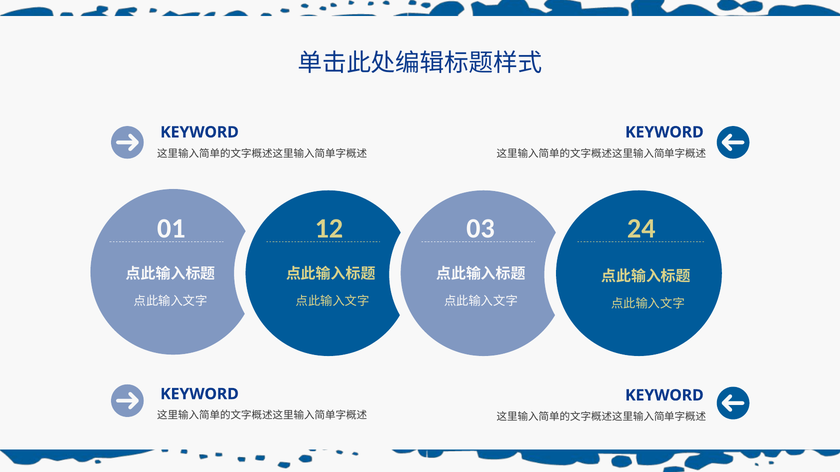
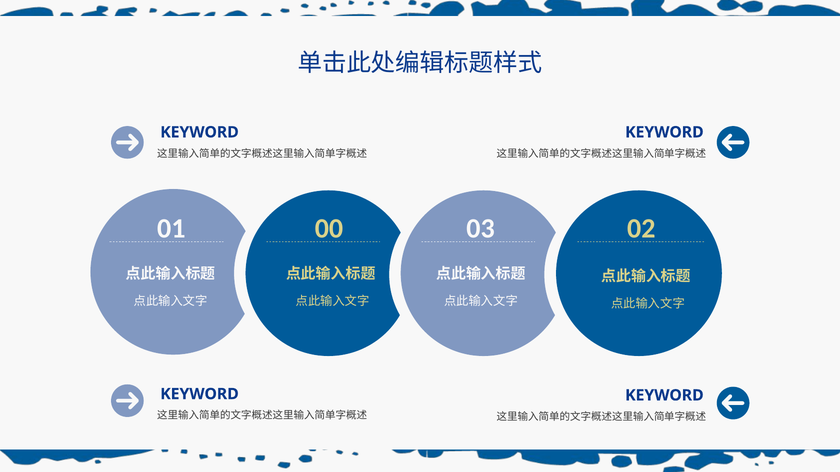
12: 12 -> 00
24: 24 -> 02
